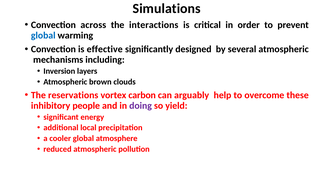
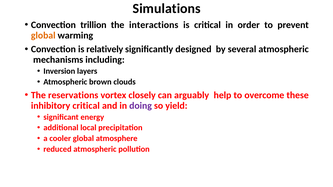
across: across -> trillion
global at (43, 35) colour: blue -> orange
effective: effective -> relatively
carbon: carbon -> closely
inhibitory people: people -> critical
